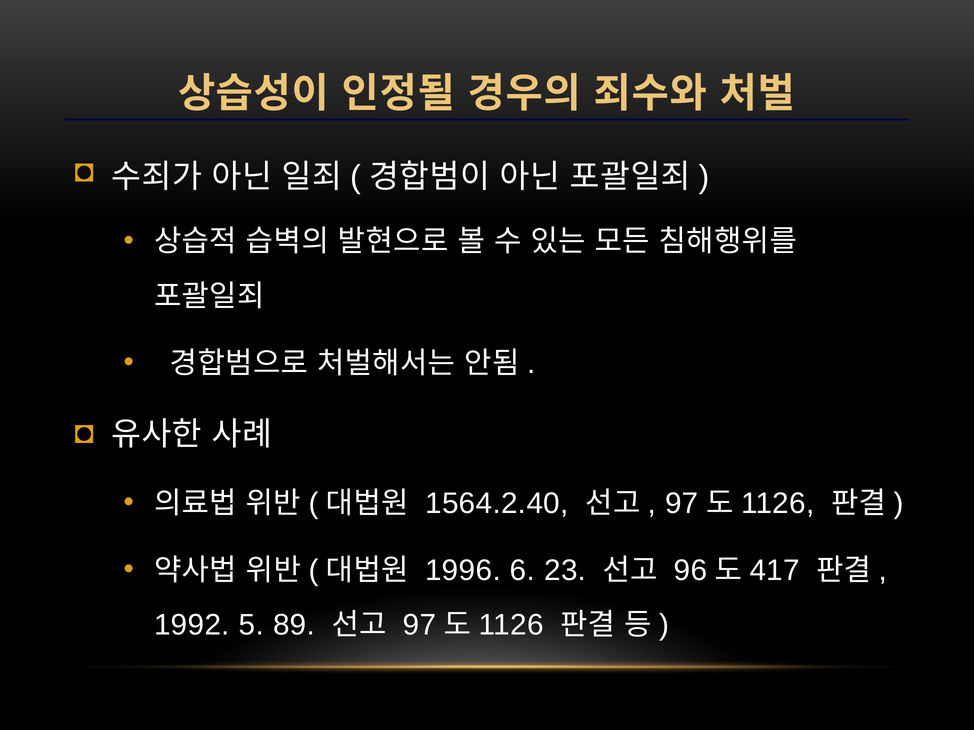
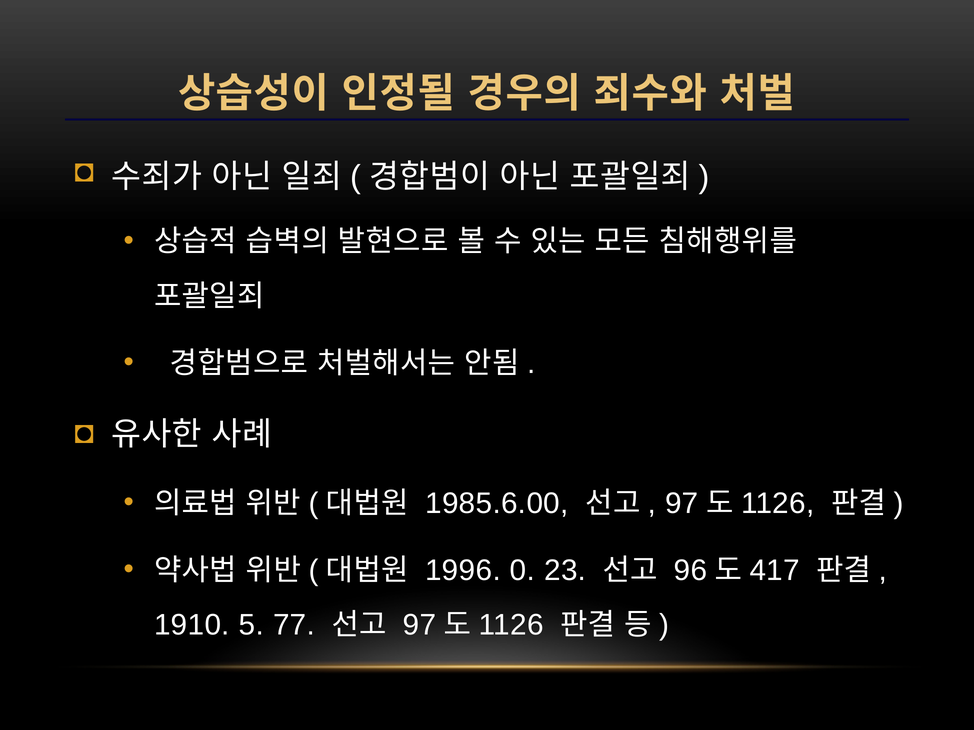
1564.2.40: 1564.2.40 -> 1985.6.00
6: 6 -> 0
1992: 1992 -> 1910
89: 89 -> 77
